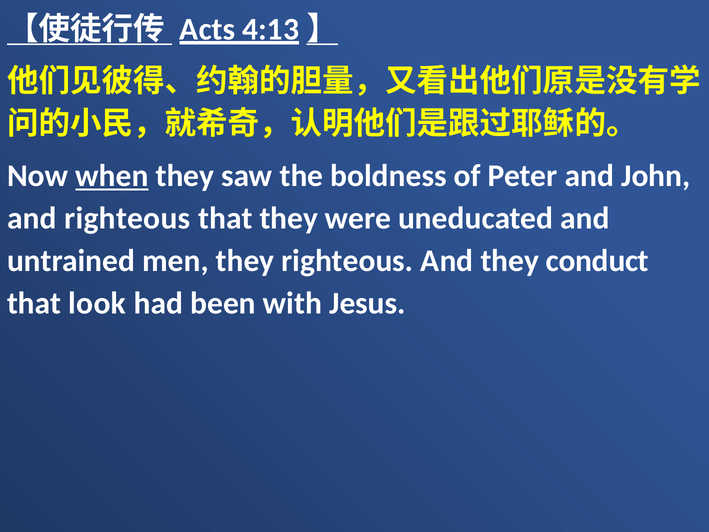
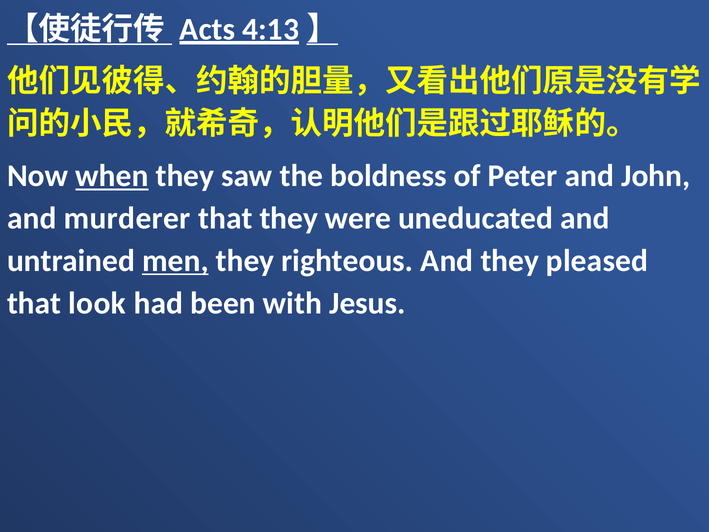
and righteous: righteous -> murderer
men underline: none -> present
conduct: conduct -> pleased
